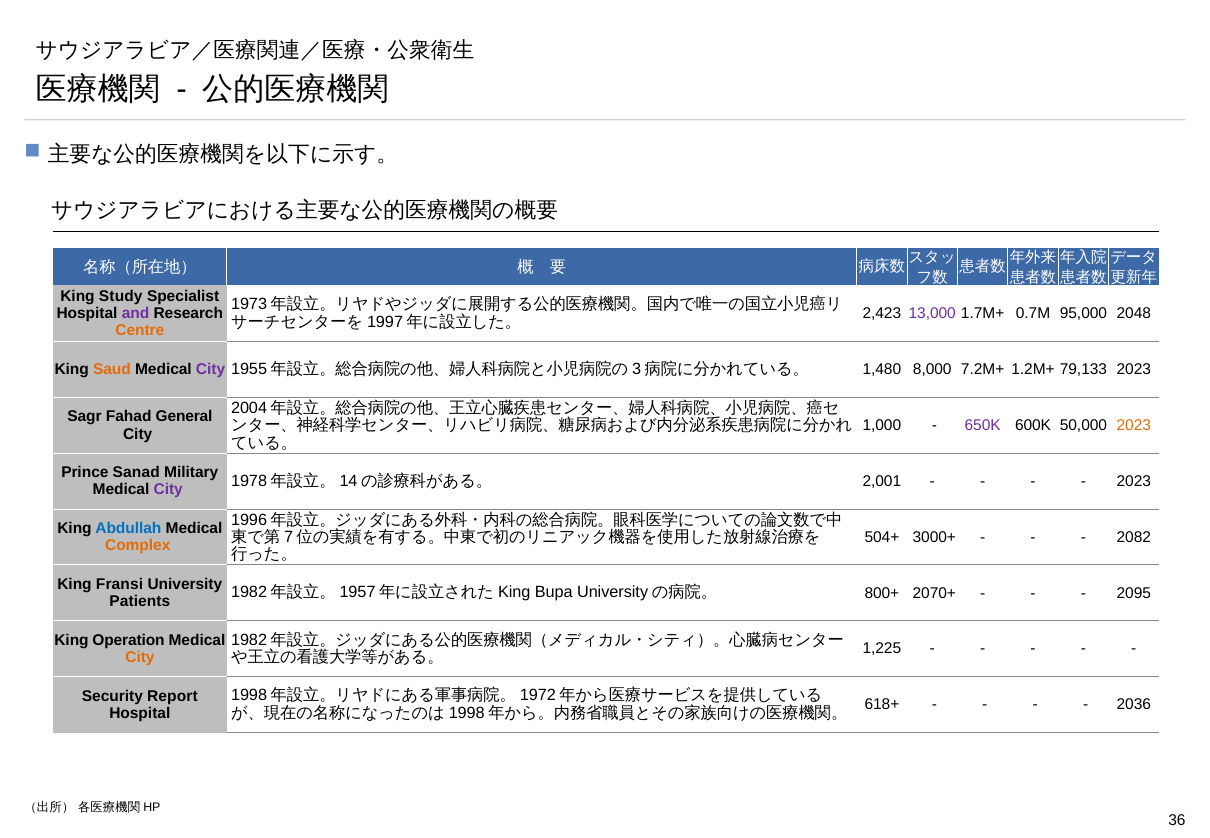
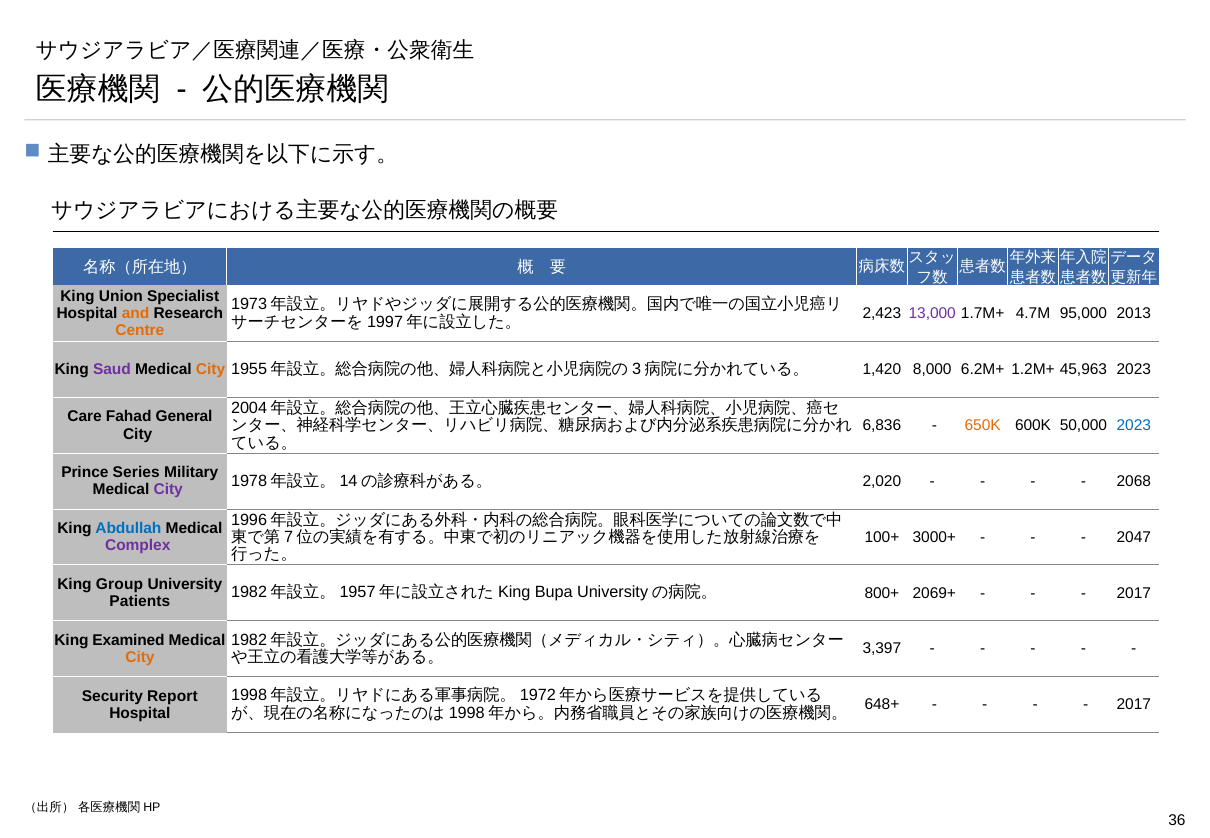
Study: Study -> Union
and colour: purple -> orange
0.7M: 0.7M -> 4.7M
2048: 2048 -> 2013
Saud colour: orange -> purple
City at (211, 369) colour: purple -> orange
1,480: 1,480 -> 1,420
7.2M+: 7.2M+ -> 6.2M+
79,133: 79,133 -> 45,963
Sagr: Sagr -> Care
1,000: 1,000 -> 6,836
650K colour: purple -> orange
2023 at (1134, 425) colour: orange -> blue
Sanad: Sanad -> Series
2,001: 2,001 -> 2,020
2023 at (1134, 481): 2023 -> 2068
504+: 504+ -> 100+
2082: 2082 -> 2047
Complex colour: orange -> purple
Fransi: Fransi -> Group
2070+: 2070+ -> 2069+
2095 at (1134, 593): 2095 -> 2017
Operation: Operation -> Examined
1,225: 1,225 -> 3,397
618+: 618+ -> 648+
2036 at (1134, 704): 2036 -> 2017
